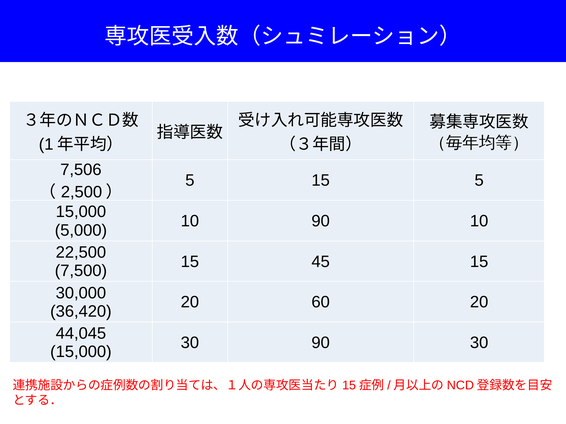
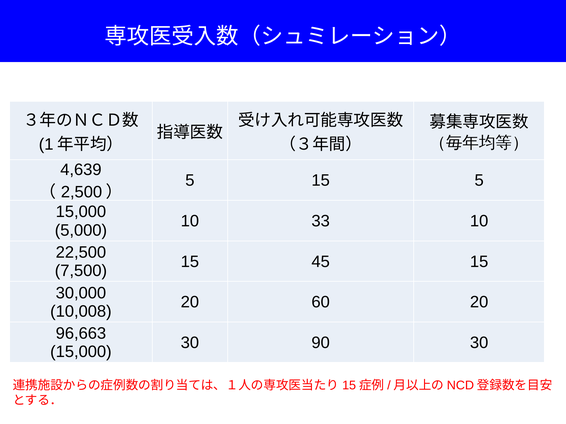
7,506: 7,506 -> 4,639
10 90: 90 -> 33
36,420: 36,420 -> 10,008
44,045: 44,045 -> 96,663
